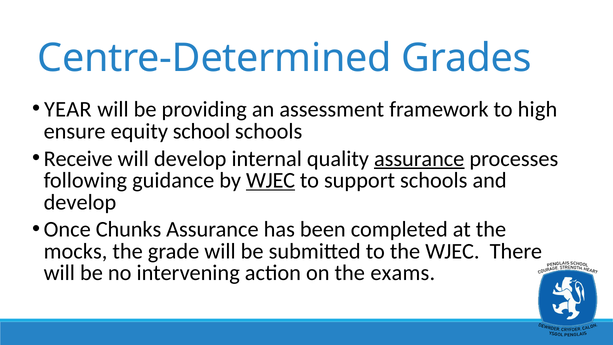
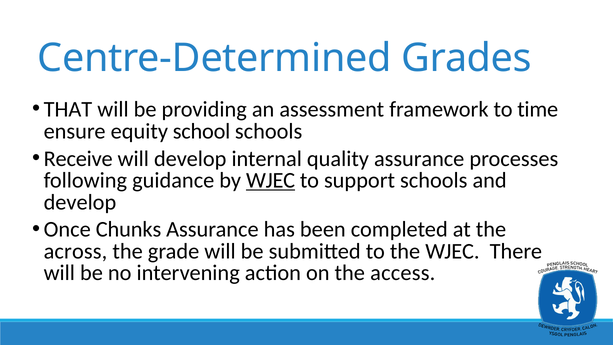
YEAR: YEAR -> THAT
high: high -> time
assurance at (419, 159) underline: present -> none
mocks: mocks -> across
exams: exams -> access
